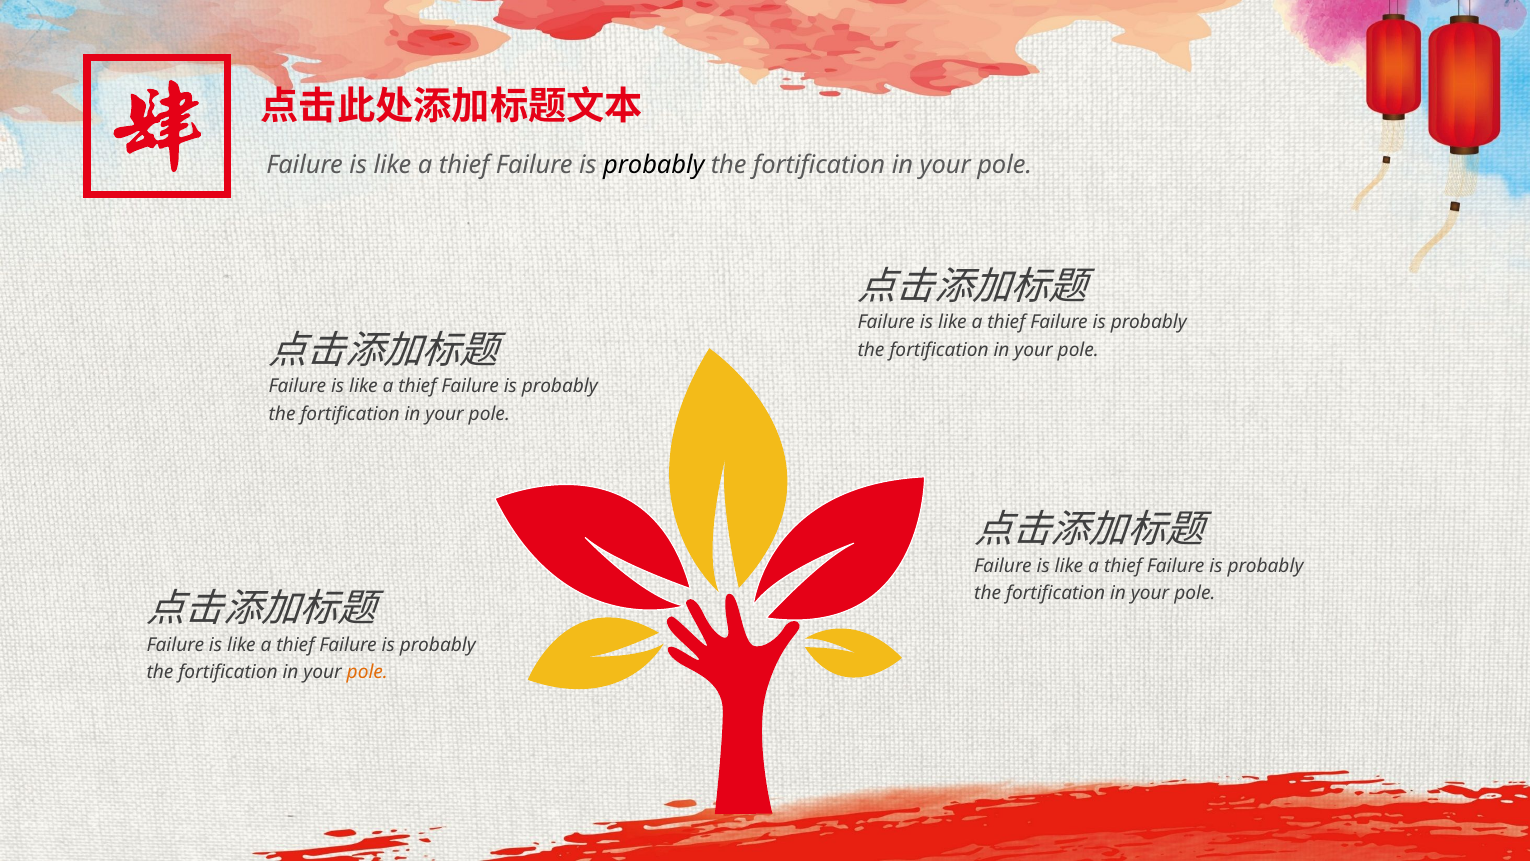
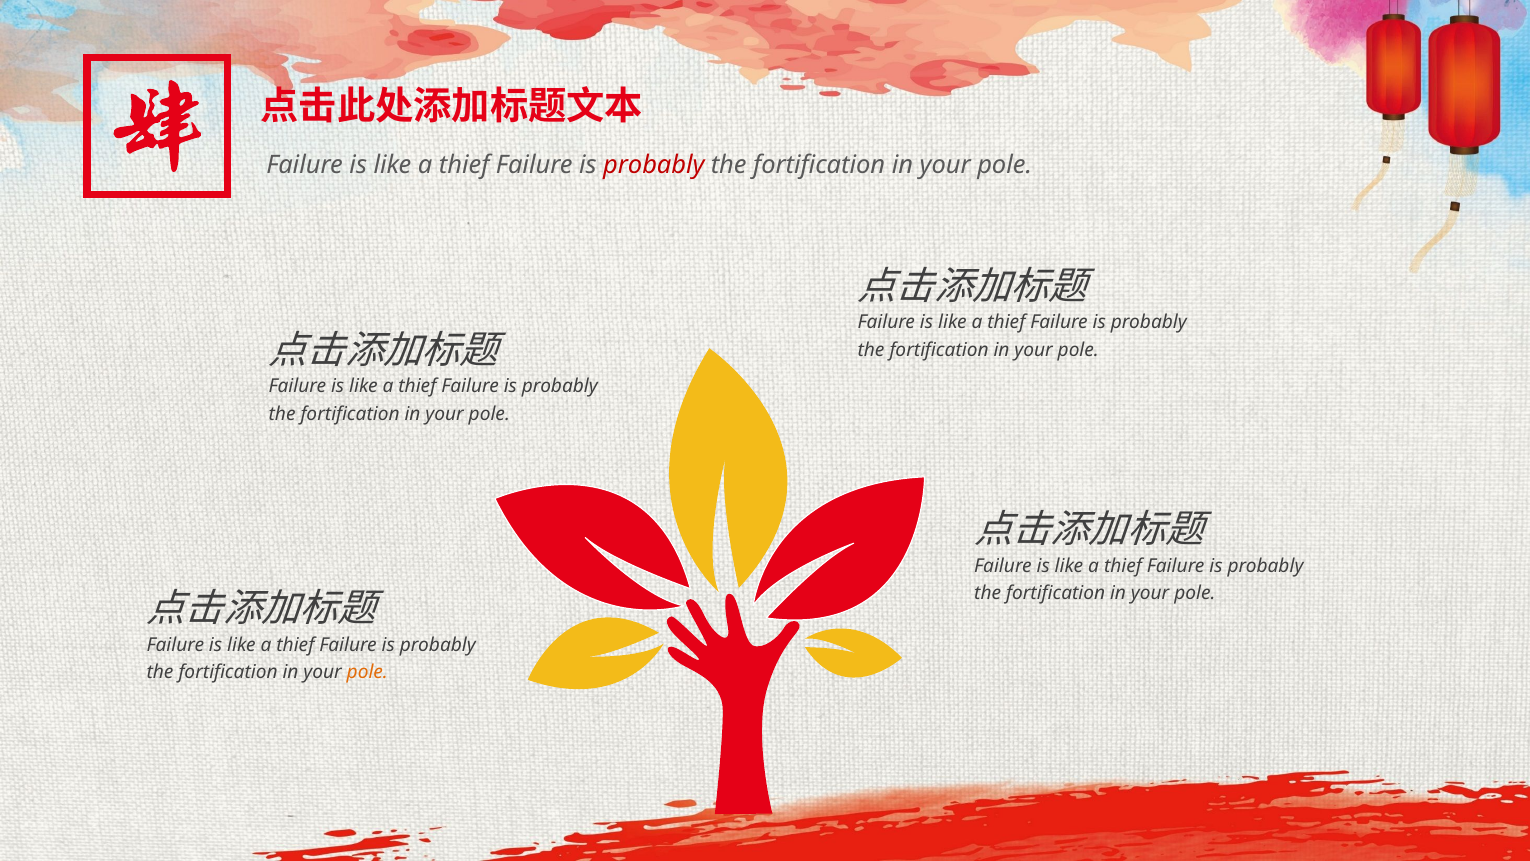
probably at (654, 165) colour: black -> red
